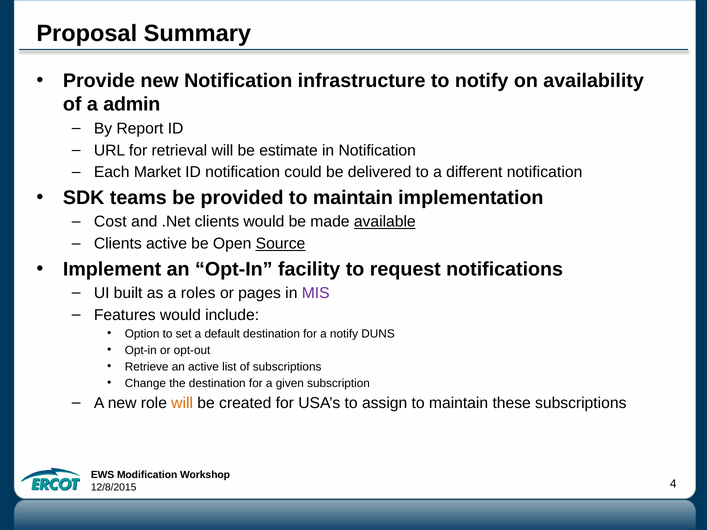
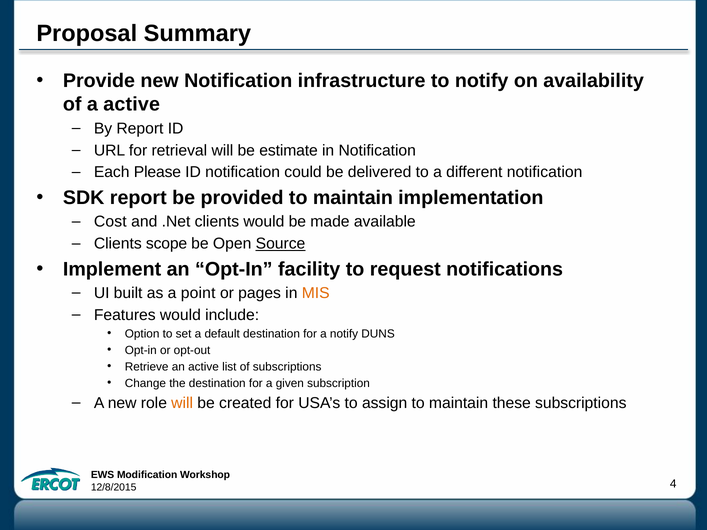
a admin: admin -> active
Market: Market -> Please
SDK teams: teams -> report
available underline: present -> none
Clients active: active -> scope
roles: roles -> point
MIS colour: purple -> orange
